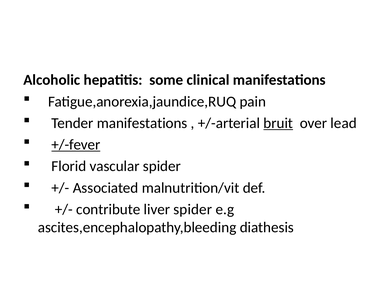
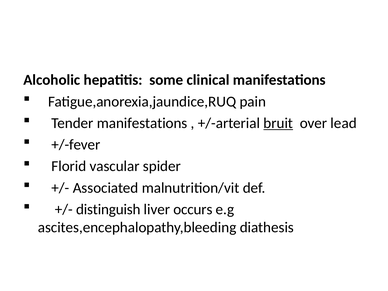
+/-fever underline: present -> none
contribute: contribute -> distinguish
liver spider: spider -> occurs
